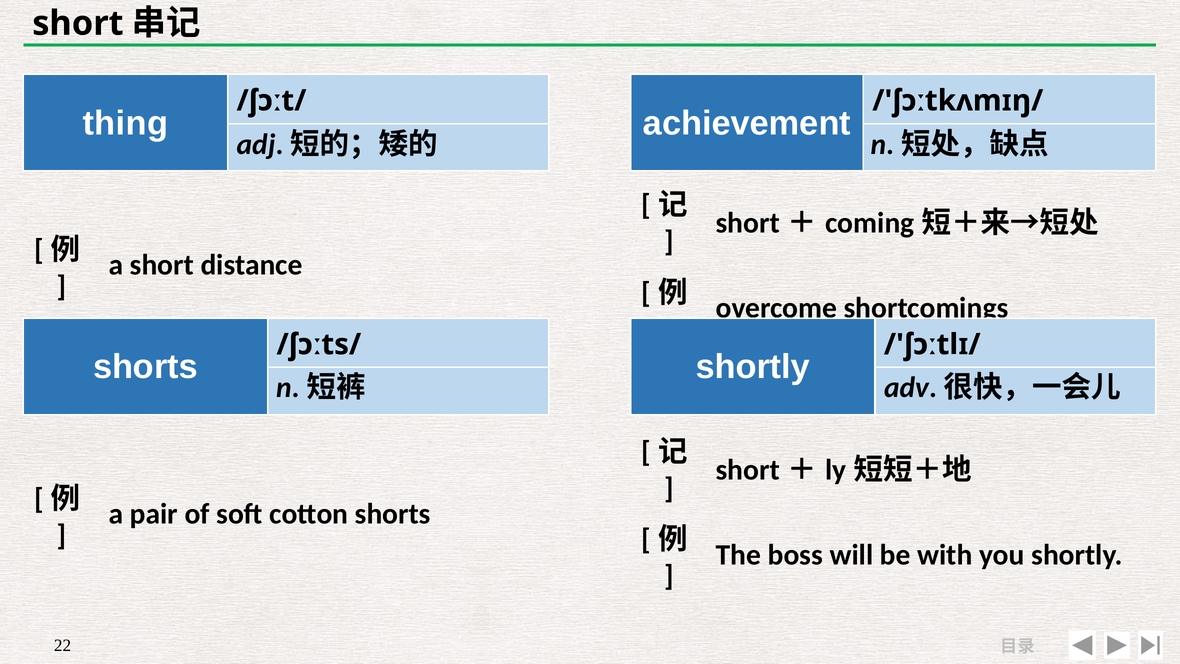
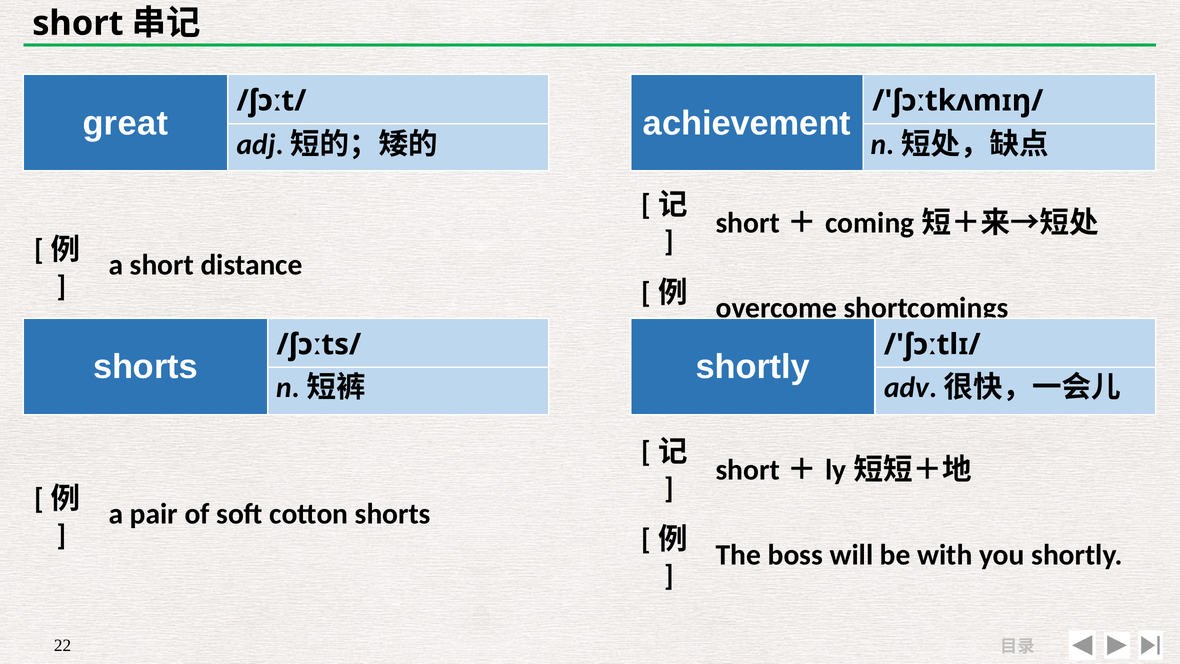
thing: thing -> great
